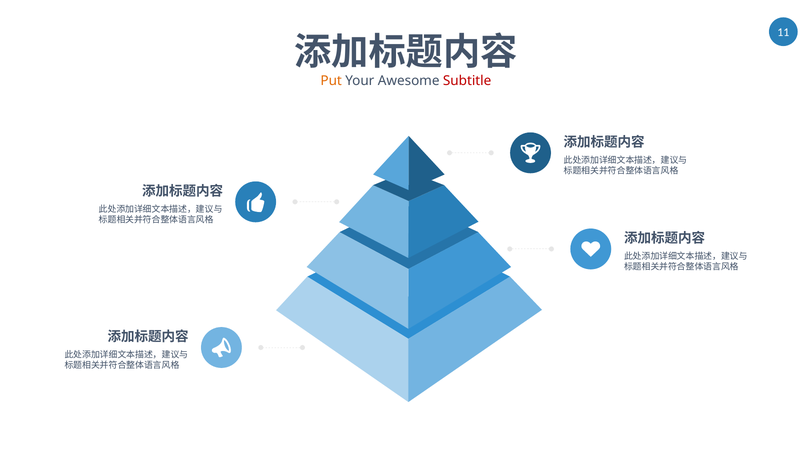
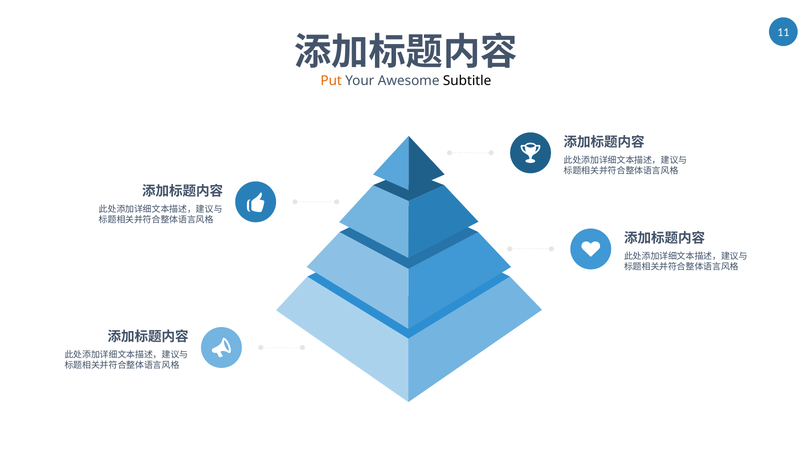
Subtitle colour: red -> black
